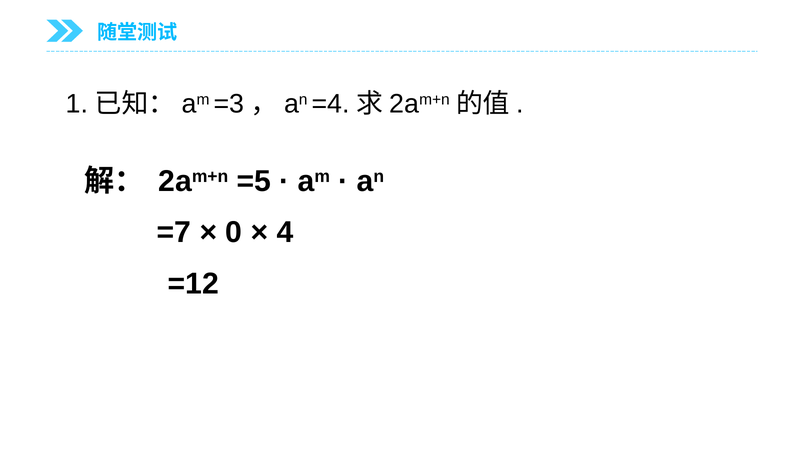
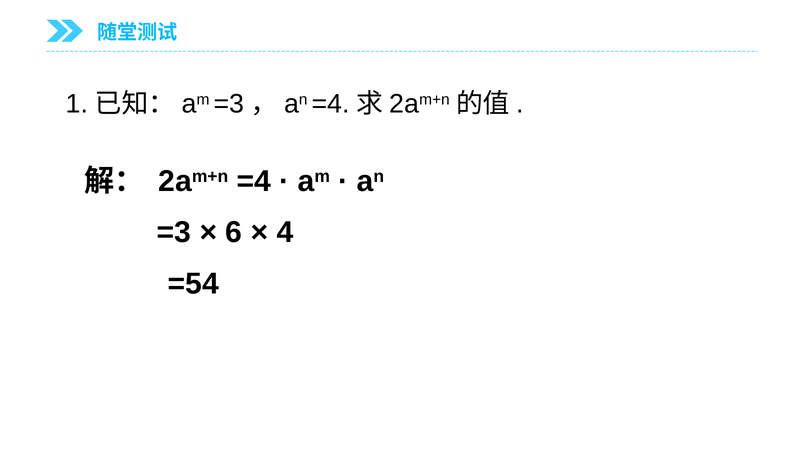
2am+n =5: =5 -> =4
=7 at (174, 233): =7 -> =3
0: 0 -> 6
=12: =12 -> =54
